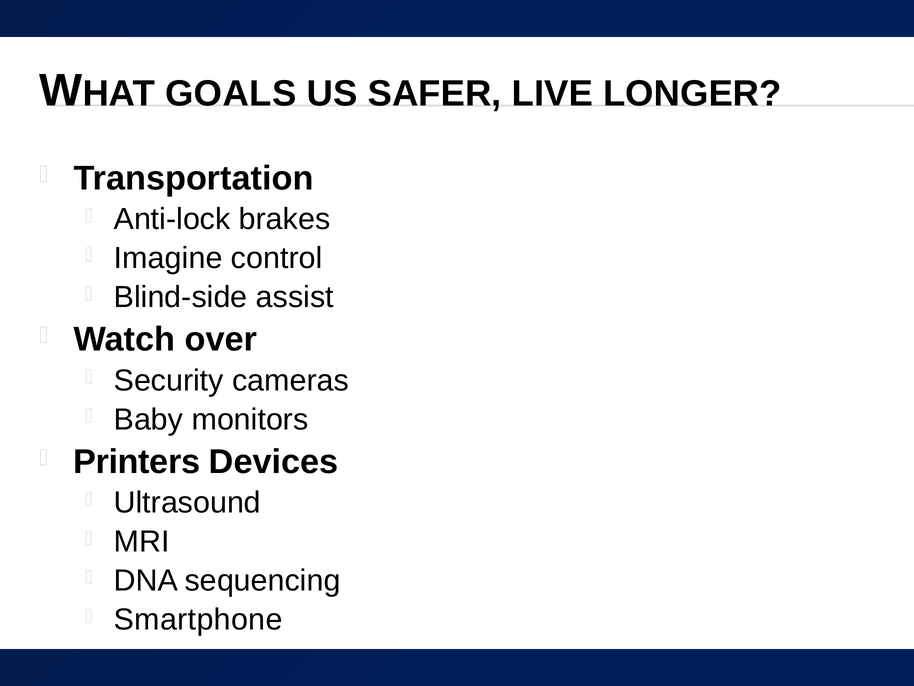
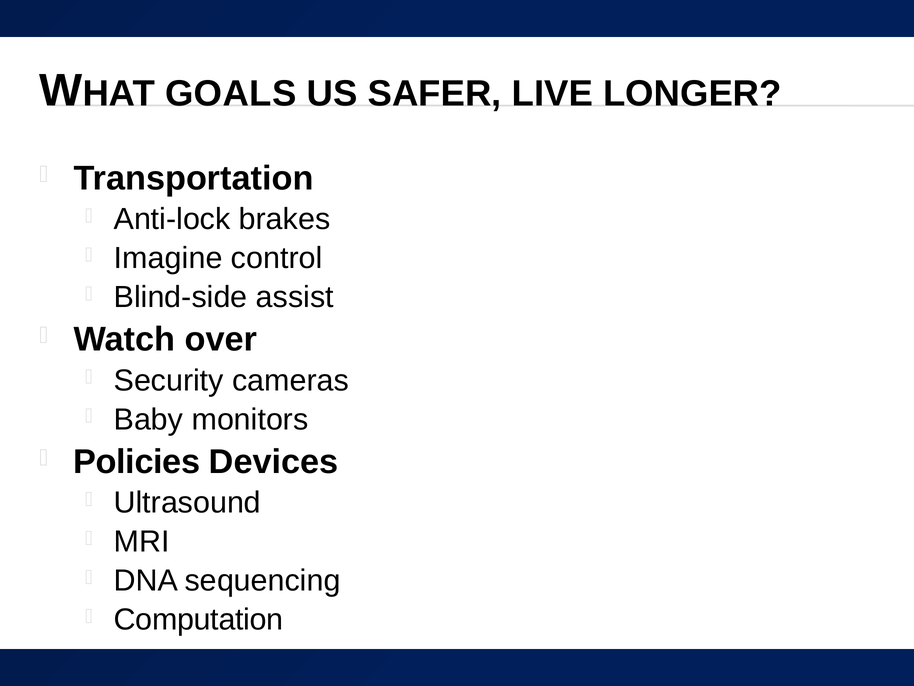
Printers: Printers -> Policies
Smartphone: Smartphone -> Computation
